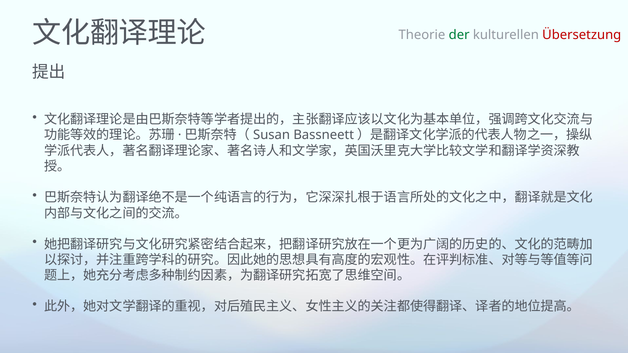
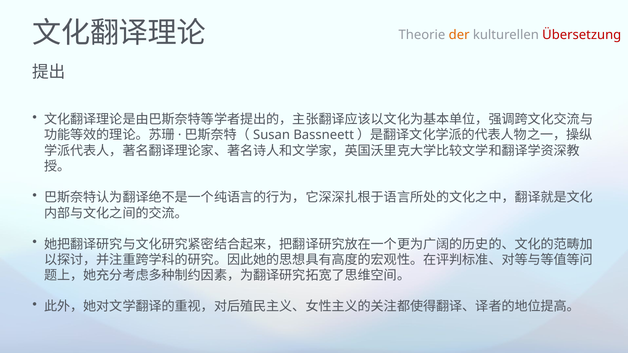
der colour: green -> orange
